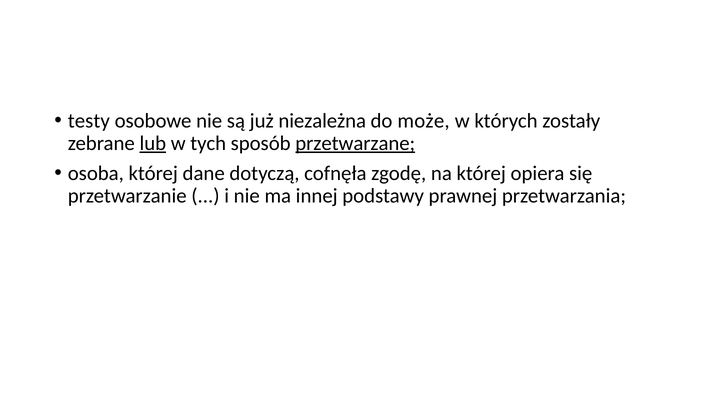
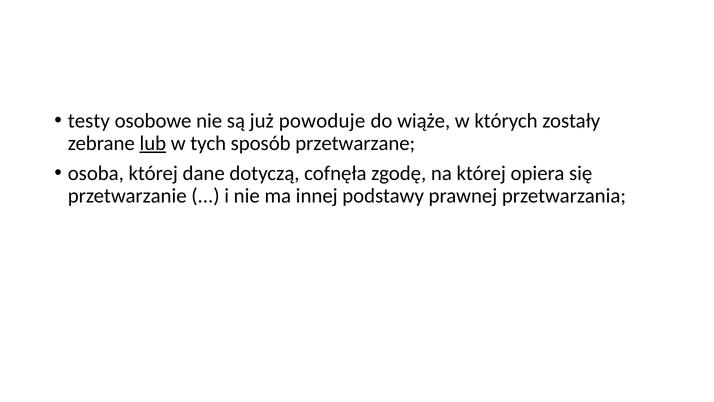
niezależna: niezależna -> powoduje
może: może -> wiąże
przetwarzane underline: present -> none
